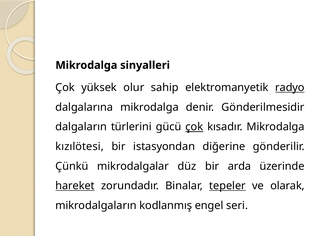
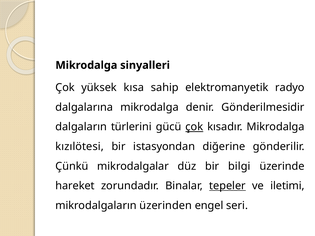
olur: olur -> kısa
radyo underline: present -> none
arda: arda -> bilgi
hareket underline: present -> none
olarak: olarak -> iletimi
kodlanmış: kodlanmış -> üzerinden
